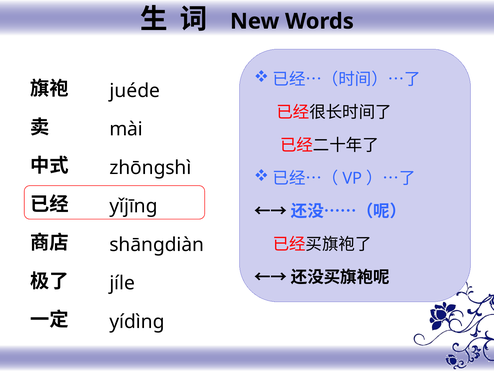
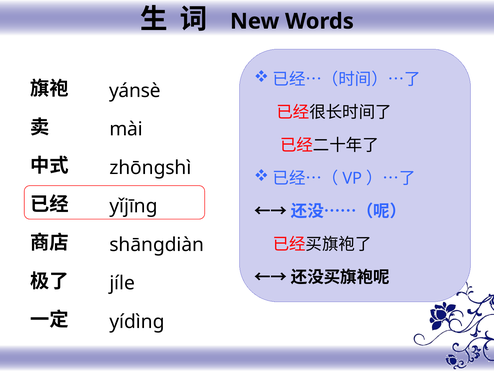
juéde: juéde -> yánsè
